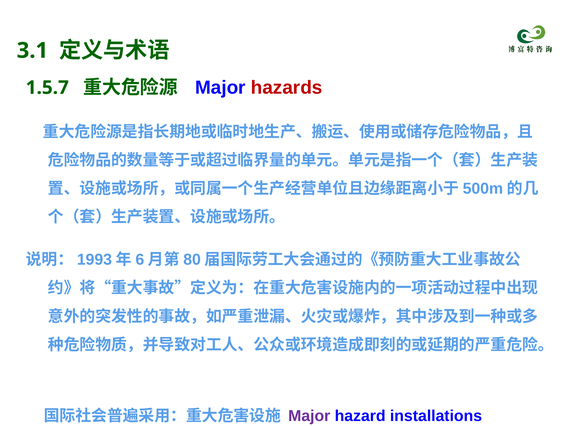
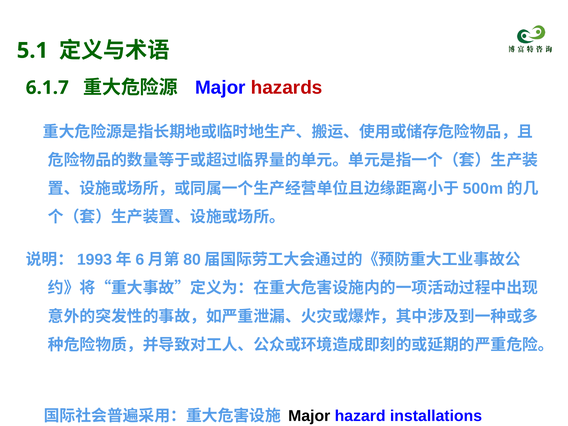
3.1: 3.1 -> 5.1
1.5.7: 1.5.7 -> 6.1.7
Major at (309, 416) colour: purple -> black
